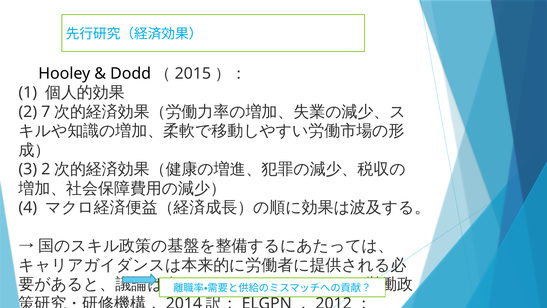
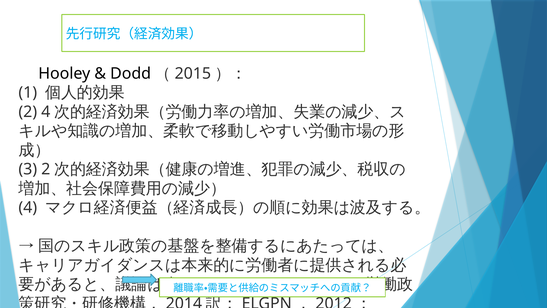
2 7: 7 -> 4
